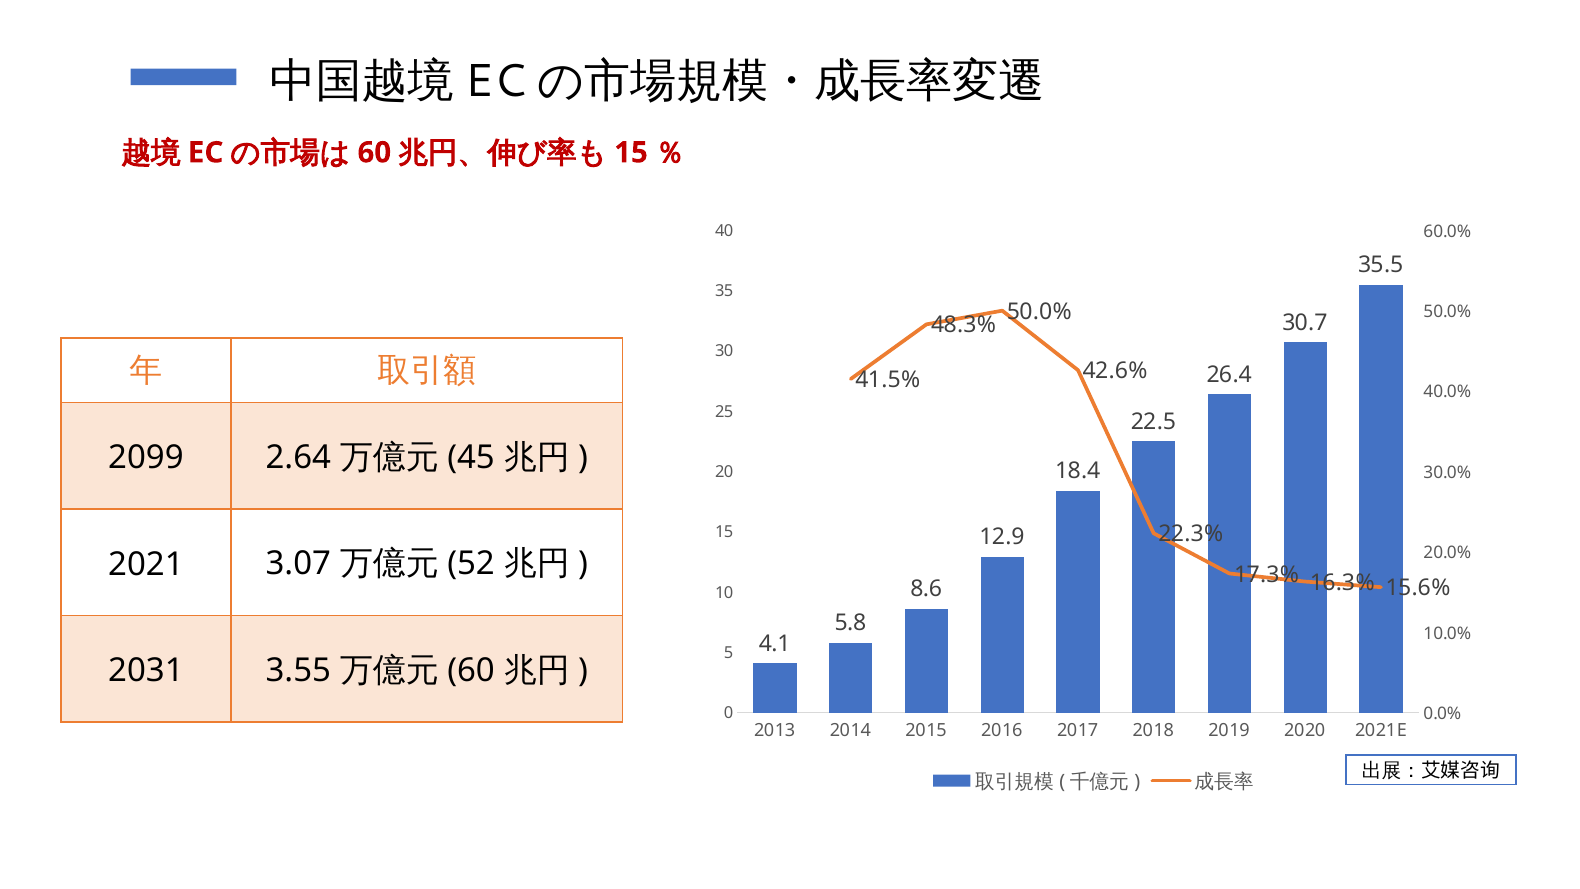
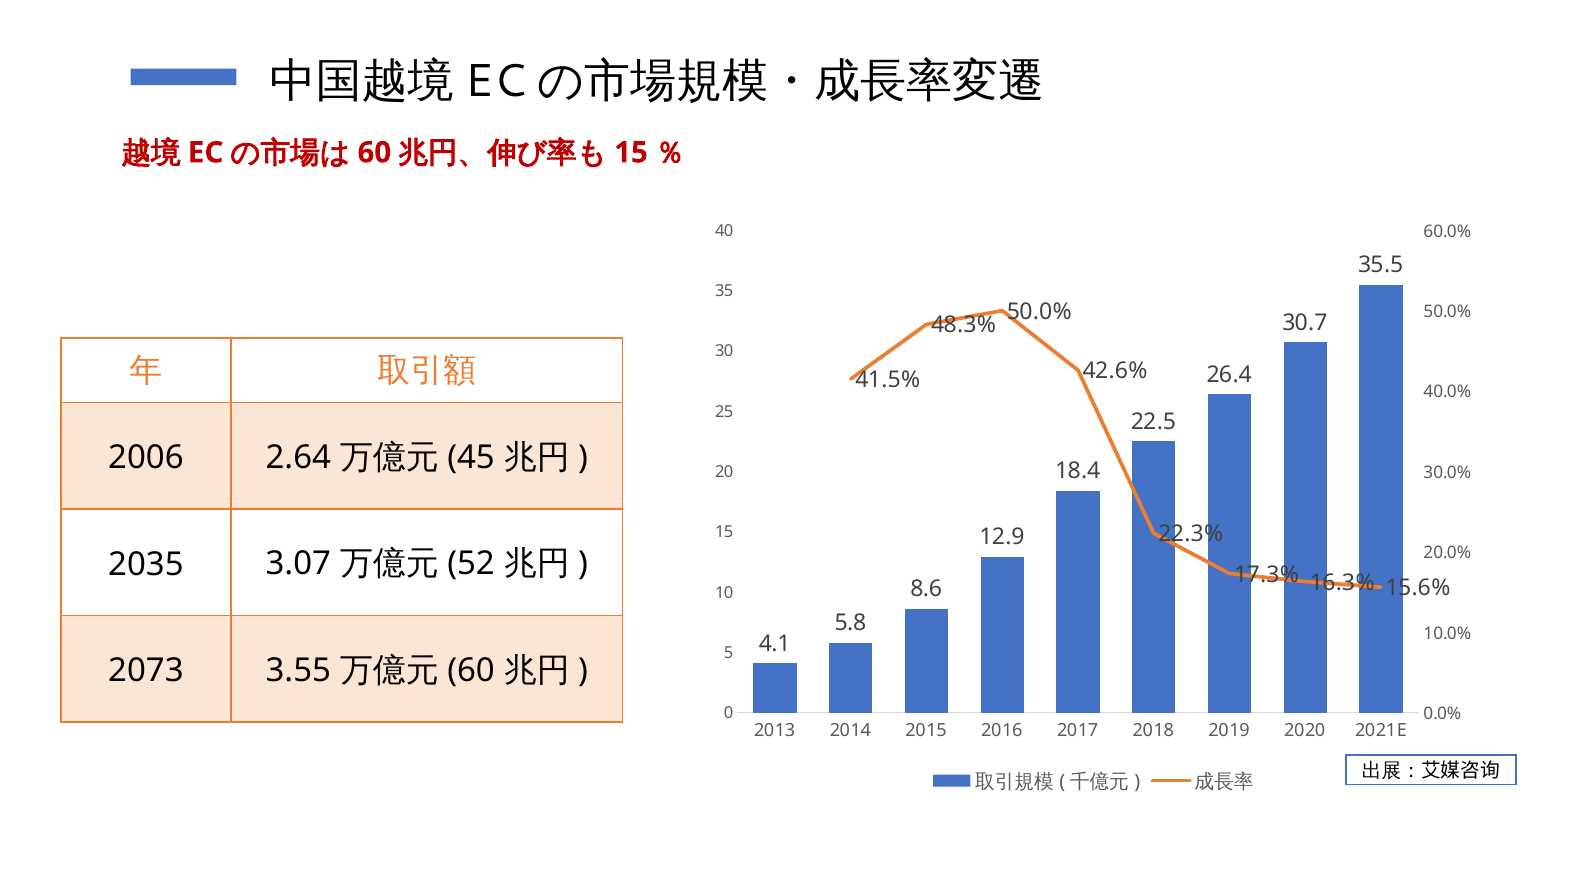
2099: 2099 -> 2006
2021: 2021 -> 2035
2031: 2031 -> 2073
